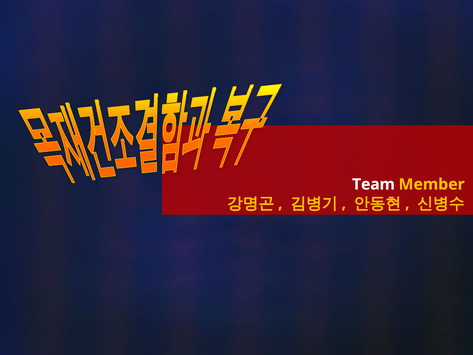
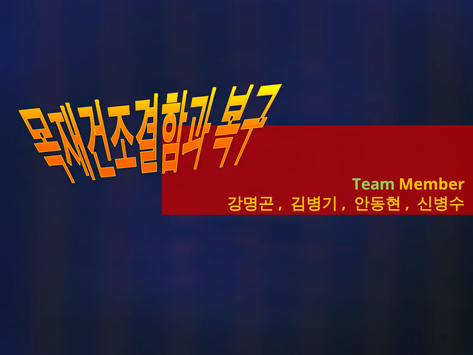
Team colour: white -> light green
